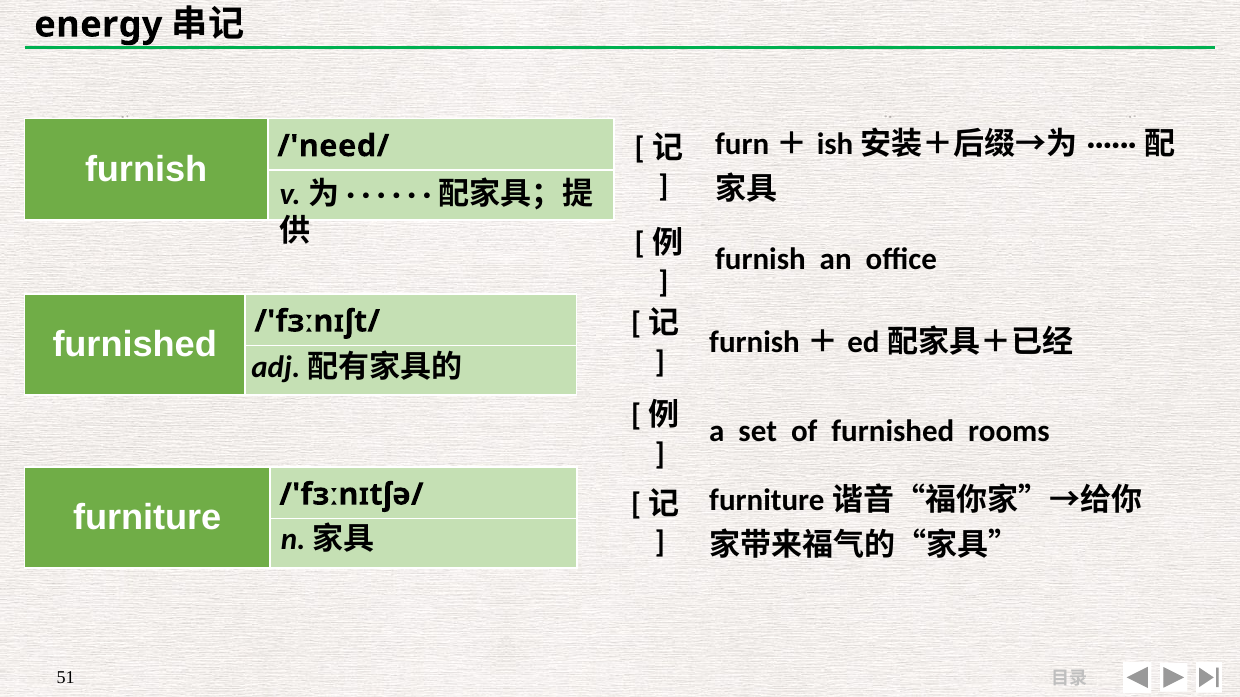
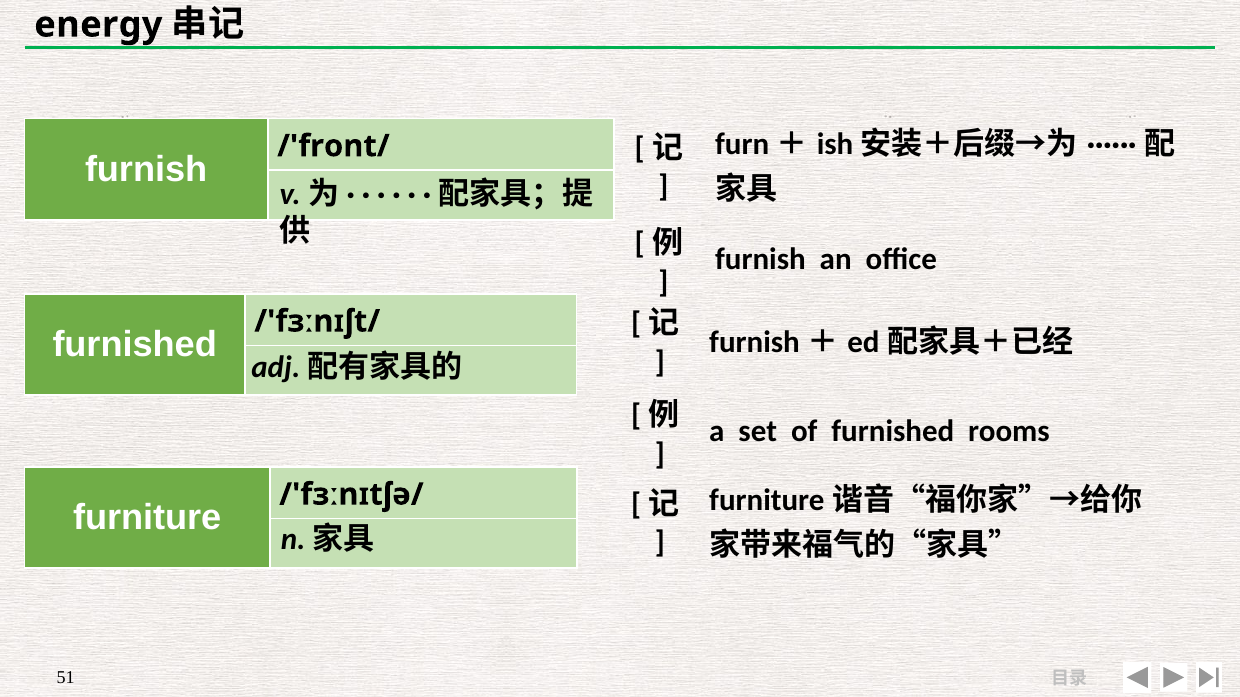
/'need/: /'need/ -> /'front/
